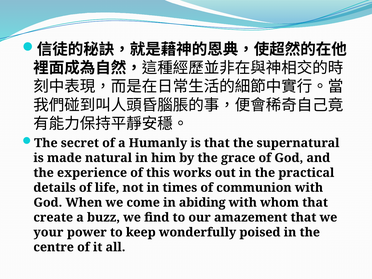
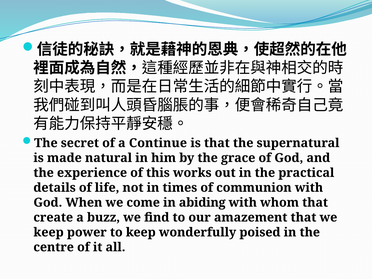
Humanly: Humanly -> Continue
your at (49, 232): your -> keep
